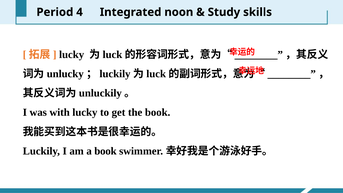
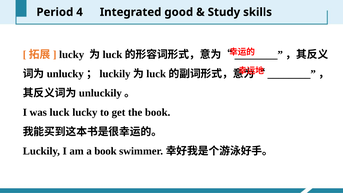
noon: noon -> good
was with: with -> luck
